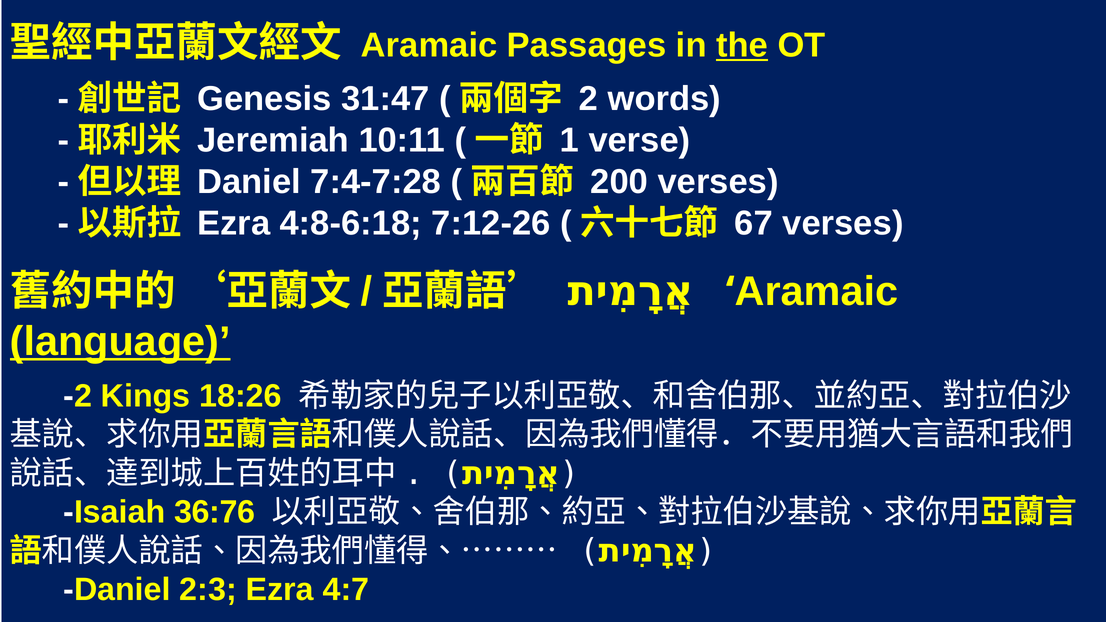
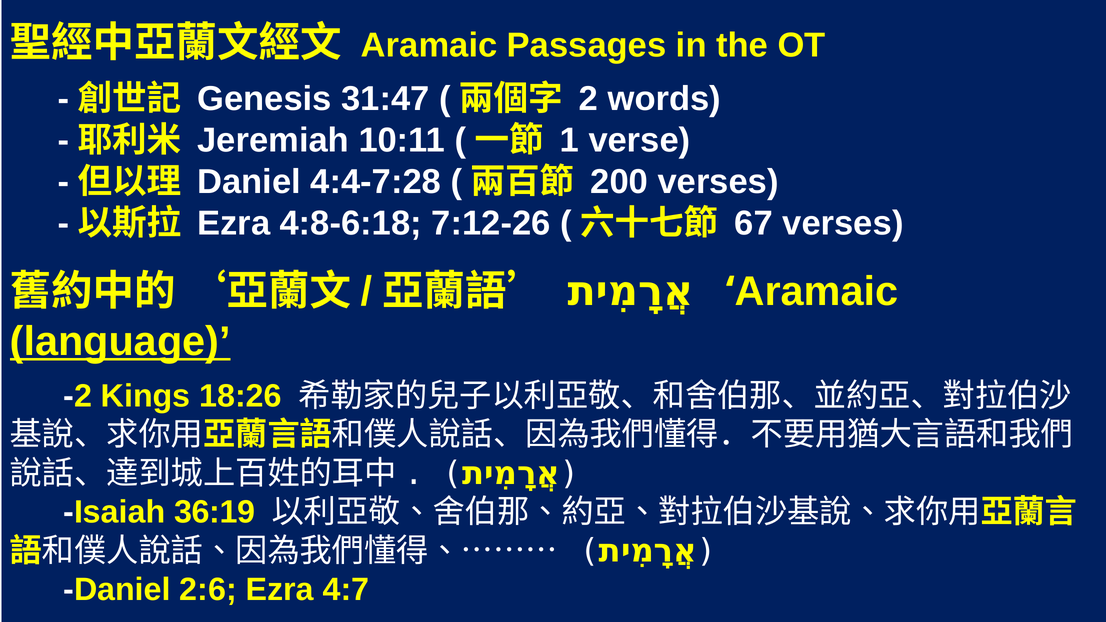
the underline: present -> none
7:4-7:28: 7:4-7:28 -> 4:4-7:28
36:76: 36:76 -> 36:19
2:3: 2:3 -> 2:6
